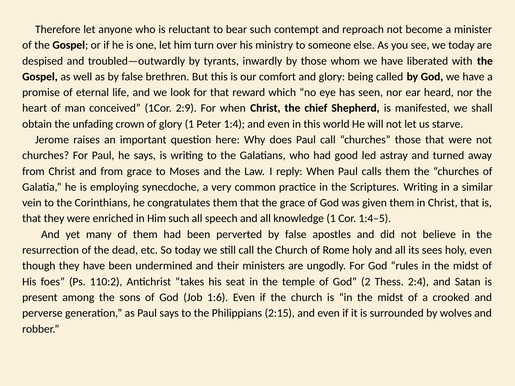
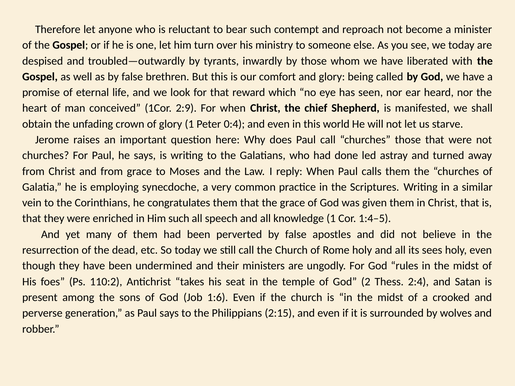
1:4: 1:4 -> 0:4
good: good -> done
